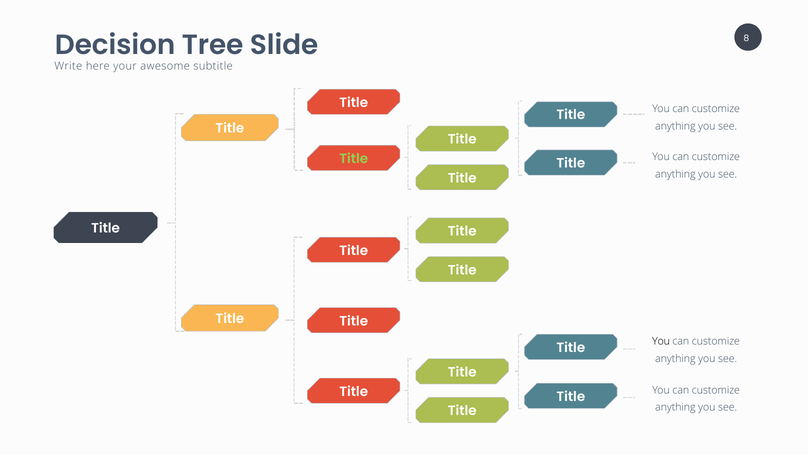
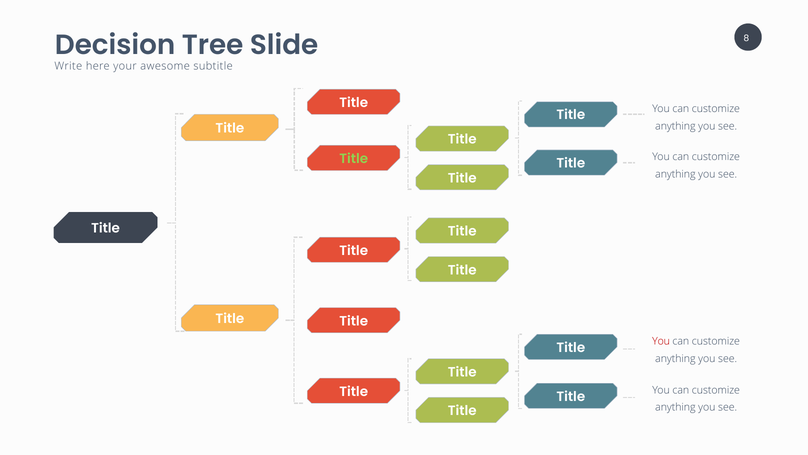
You at (661, 341) colour: black -> red
